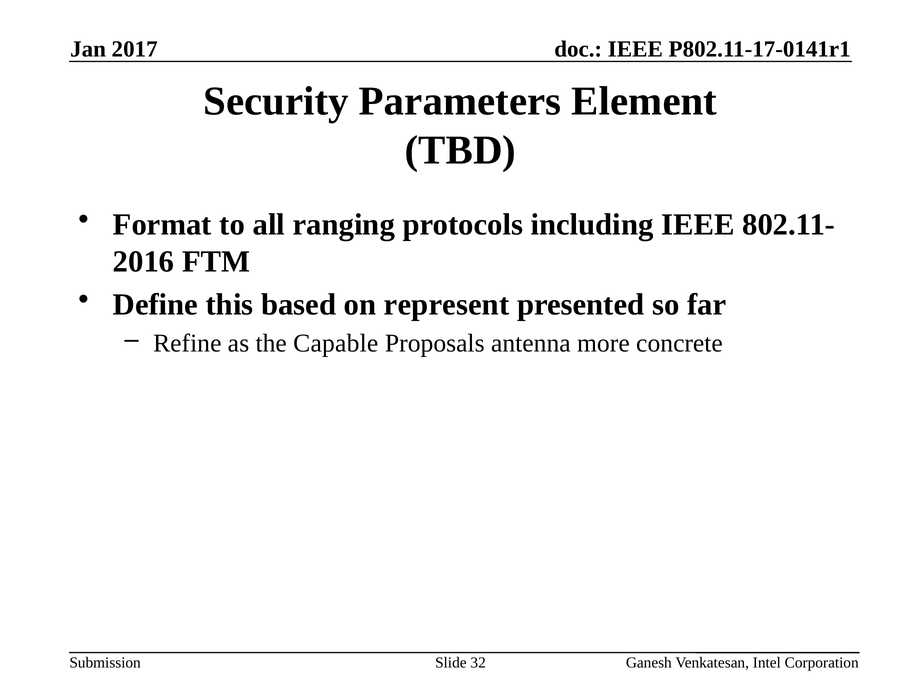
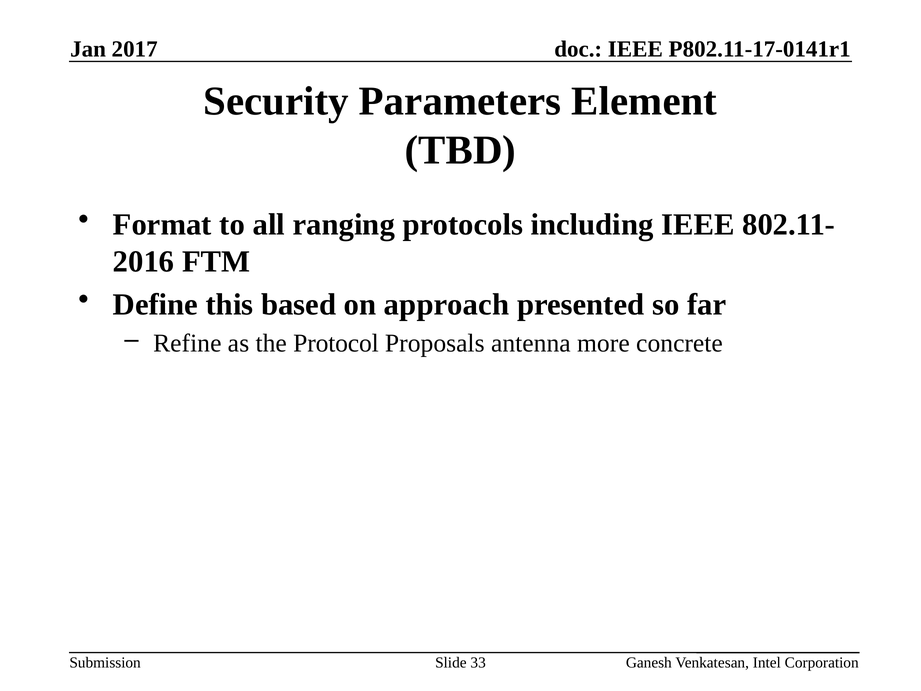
represent: represent -> approach
Capable: Capable -> Protocol
32: 32 -> 33
